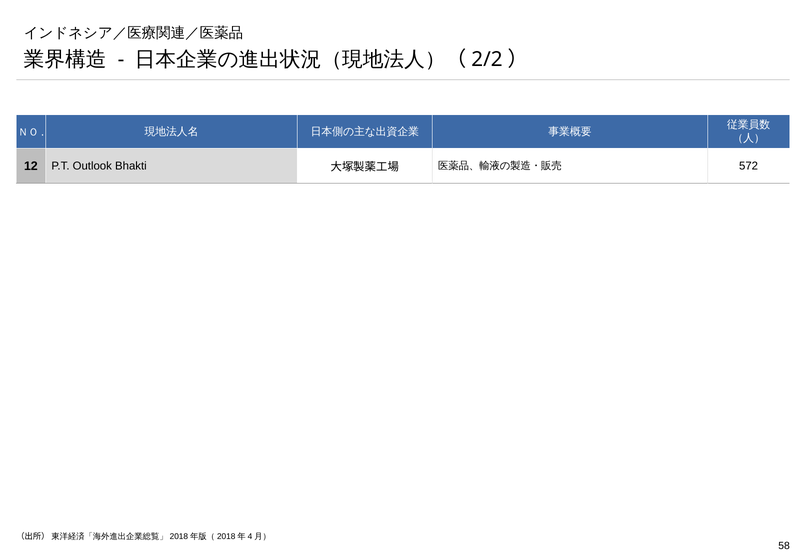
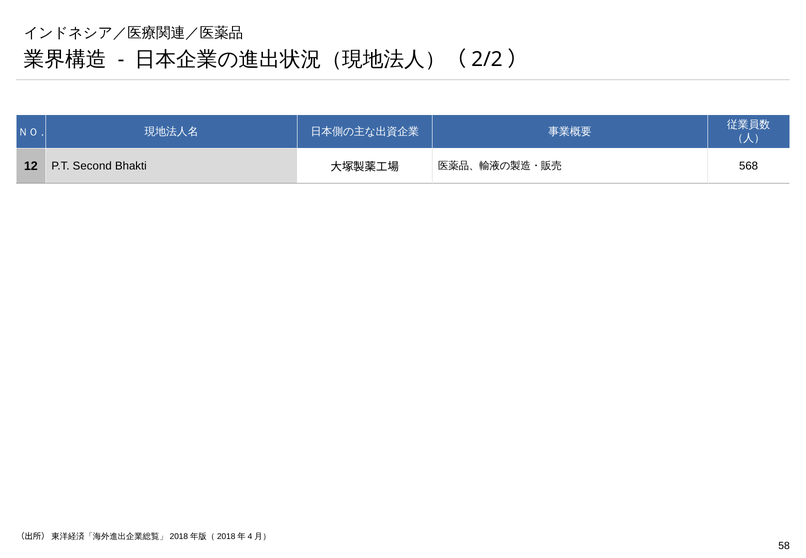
Outlook: Outlook -> Second
572: 572 -> 568
